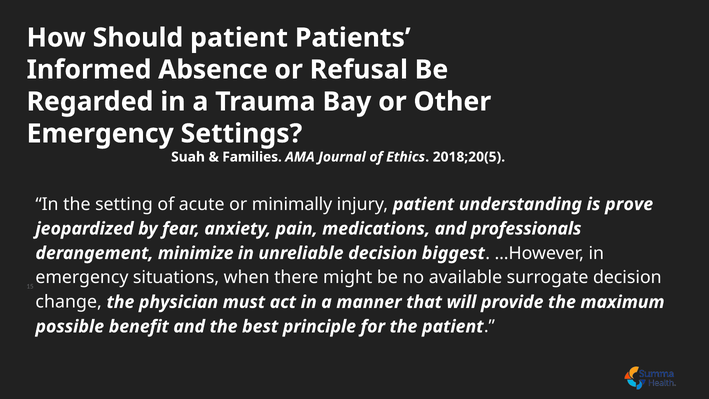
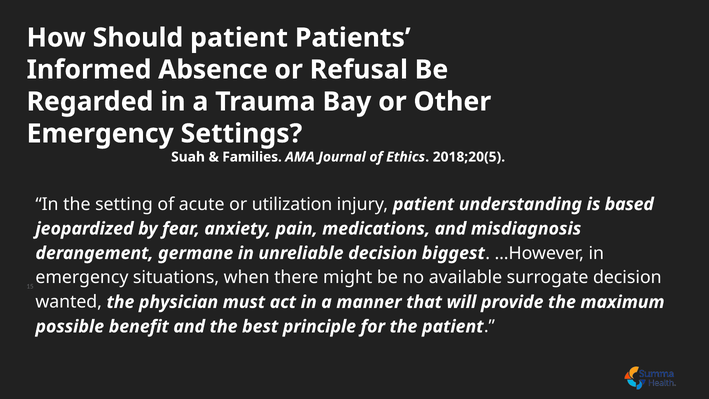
minimally: minimally -> utilization
prove: prove -> based
professionals: professionals -> misdiagnosis
minimize: minimize -> germane
change: change -> wanted
